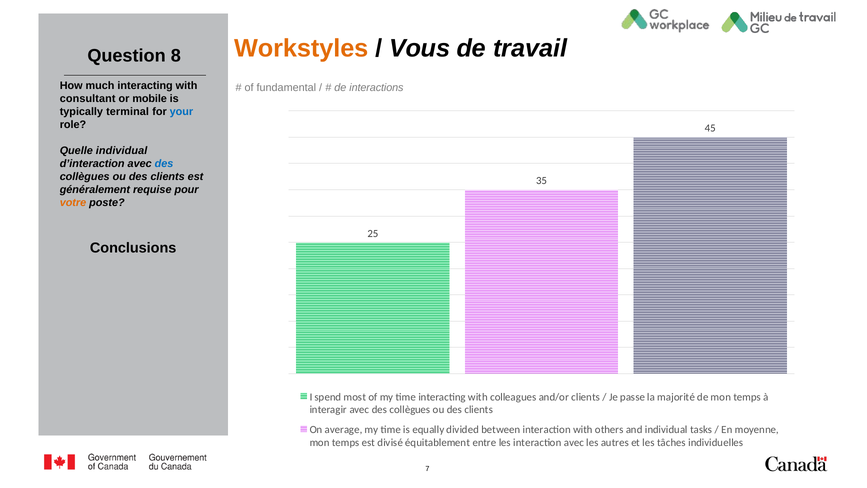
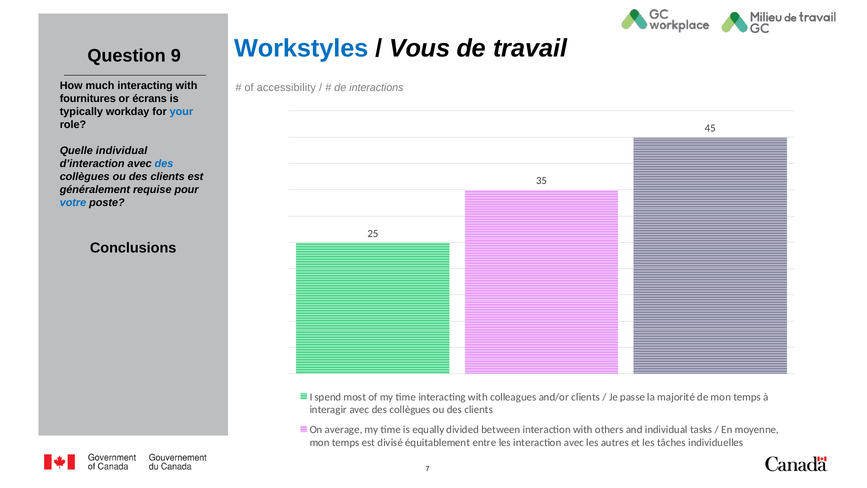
Workstyles colour: orange -> blue
8: 8 -> 9
fundamental: fundamental -> accessibility
consultant: consultant -> fournitures
mobile: mobile -> écrans
terminal: terminal -> workday
votre colour: orange -> blue
